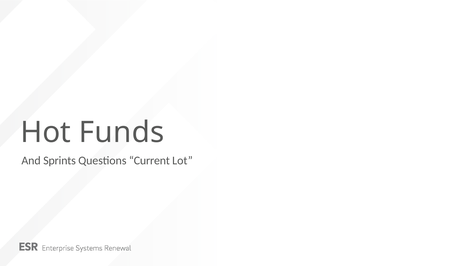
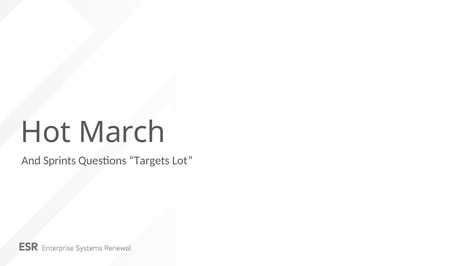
Funds: Funds -> March
Current: Current -> Targets
